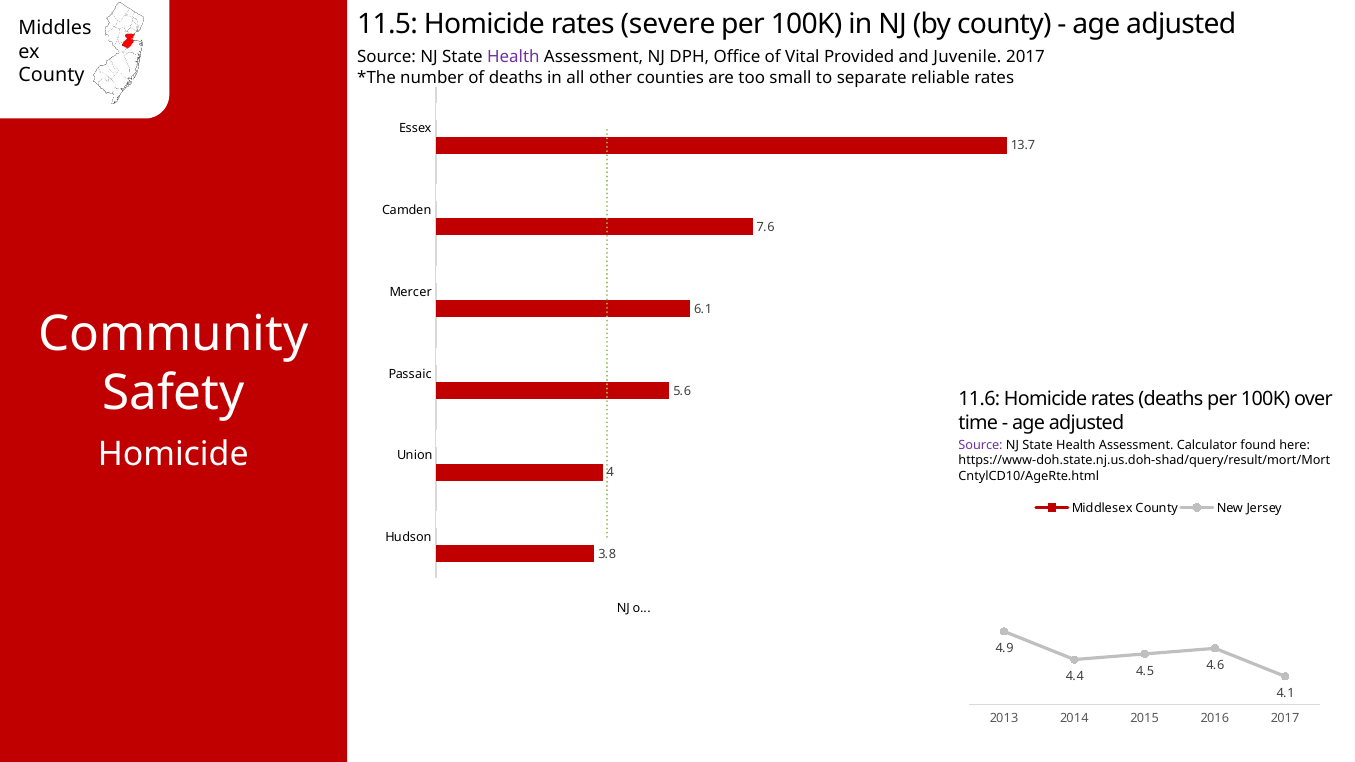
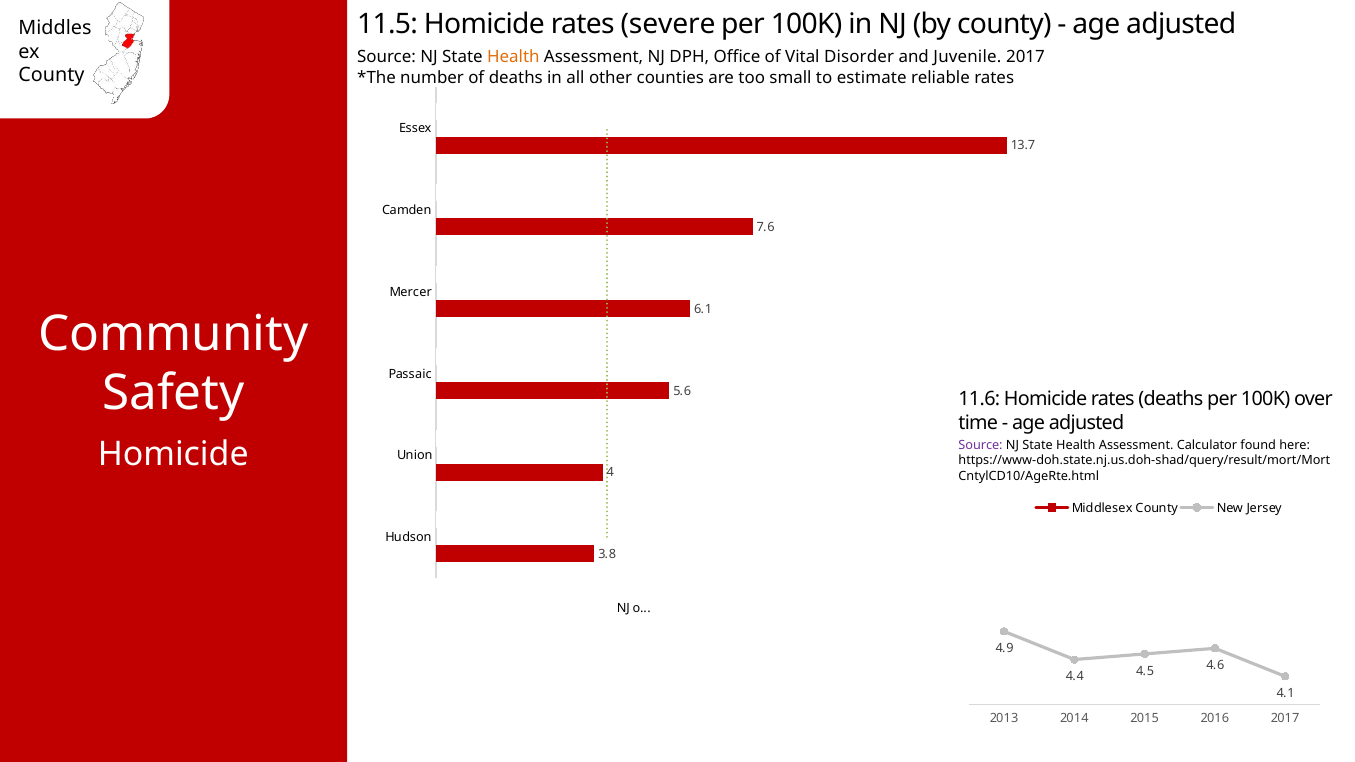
Health at (513, 57) colour: purple -> orange
Provided: Provided -> Disorder
separate: separate -> estimate
